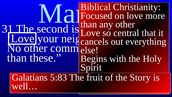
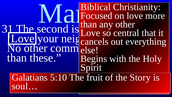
5:83: 5:83 -> 5:10
well…: well… -> soul…
